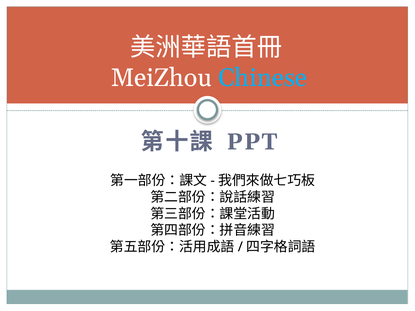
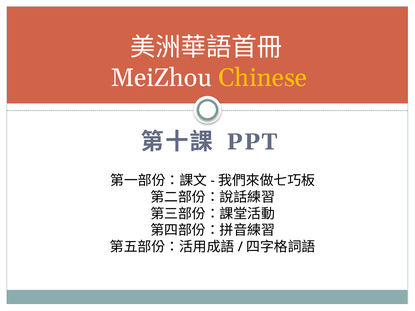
Chinese colour: light blue -> yellow
